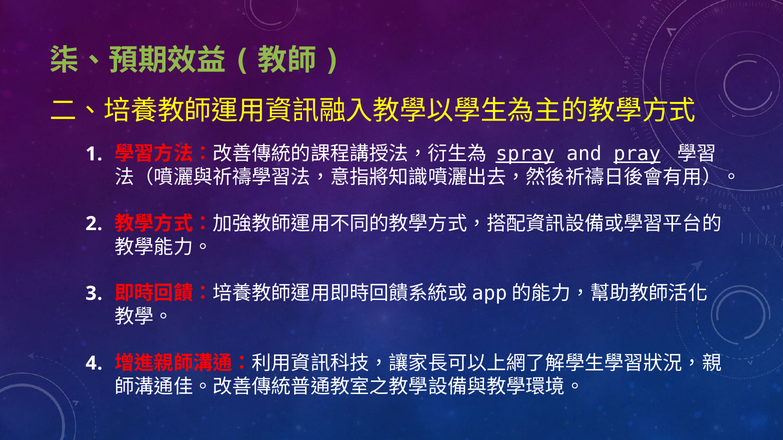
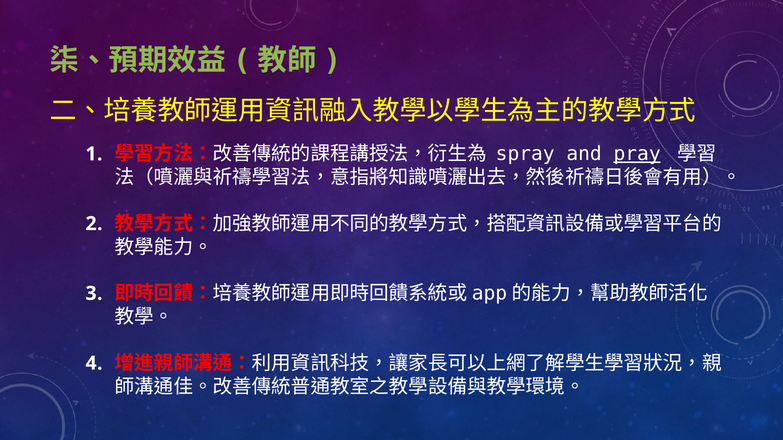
spray underline: present -> none
